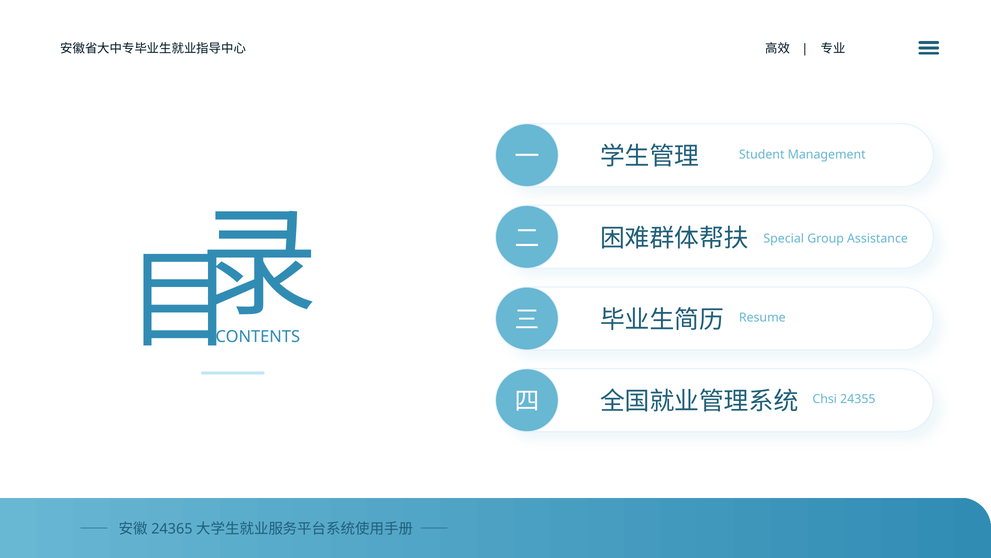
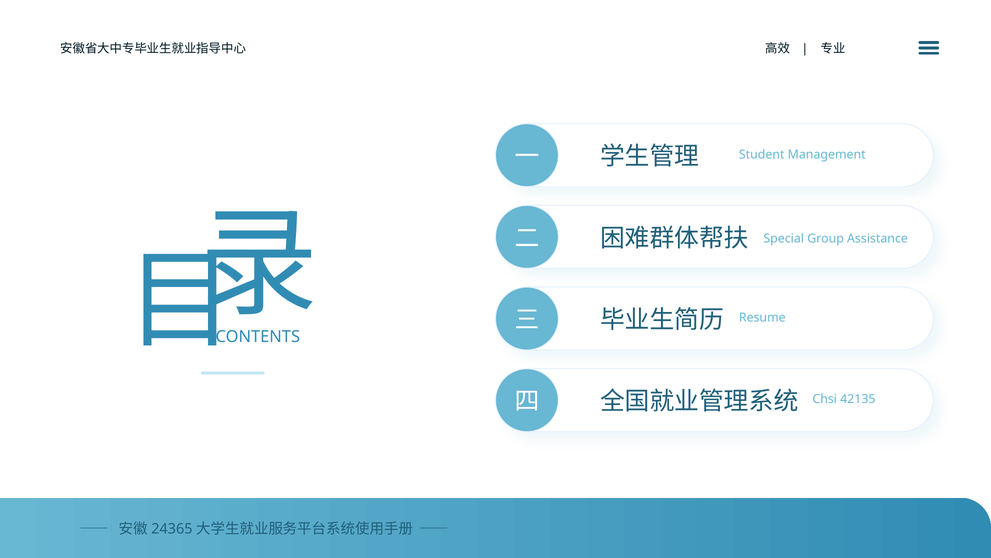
24355: 24355 -> 42135
